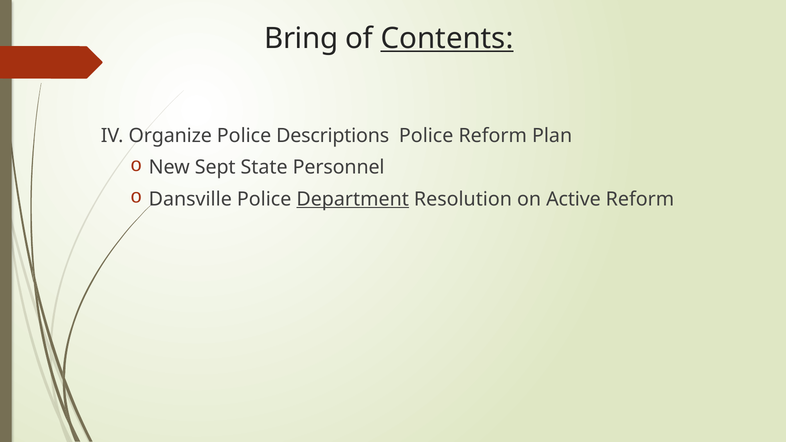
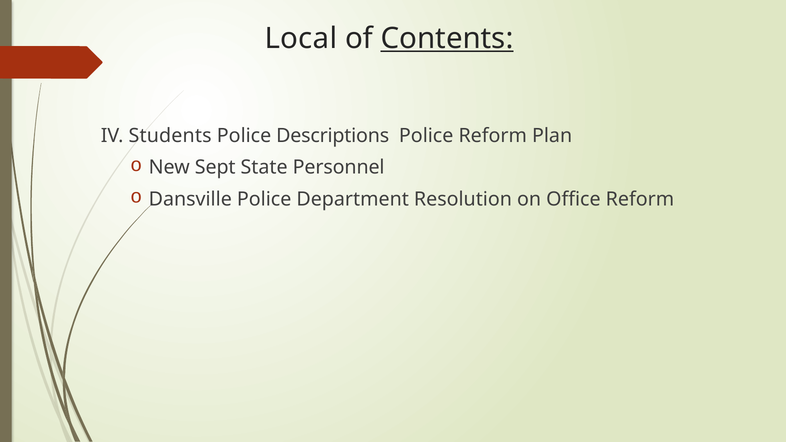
Bring: Bring -> Local
Organize: Organize -> Students
Department underline: present -> none
Active: Active -> Office
